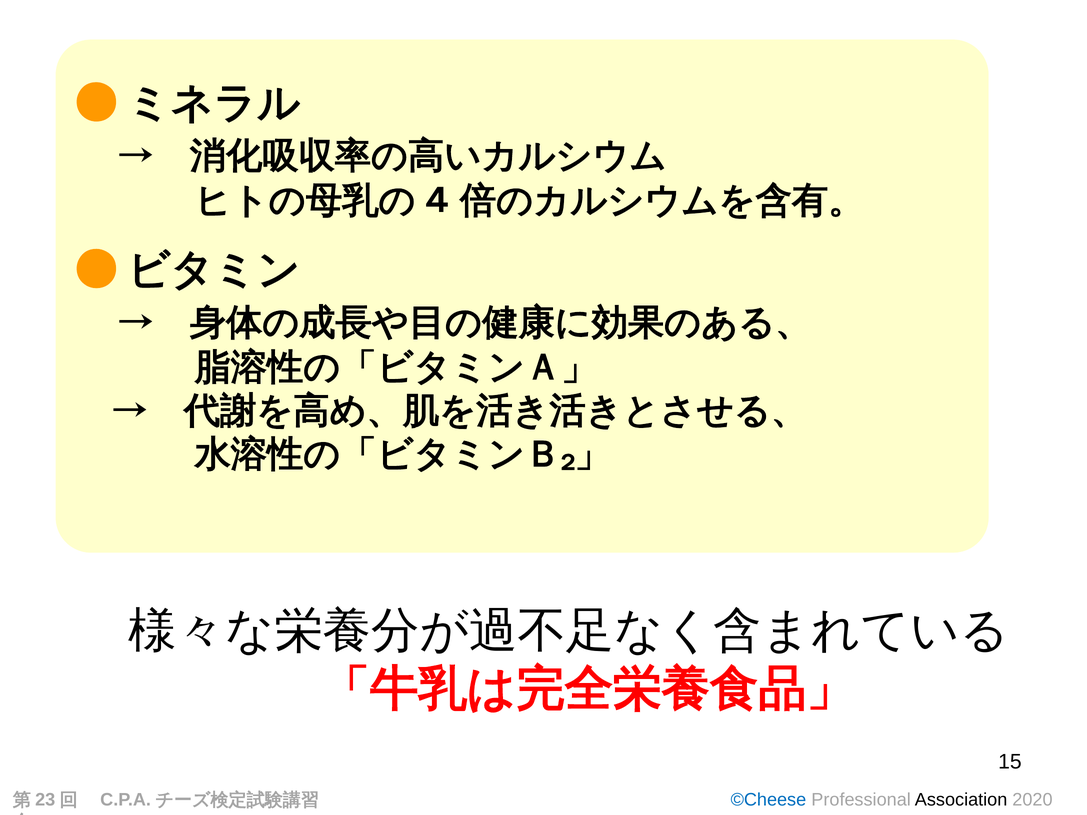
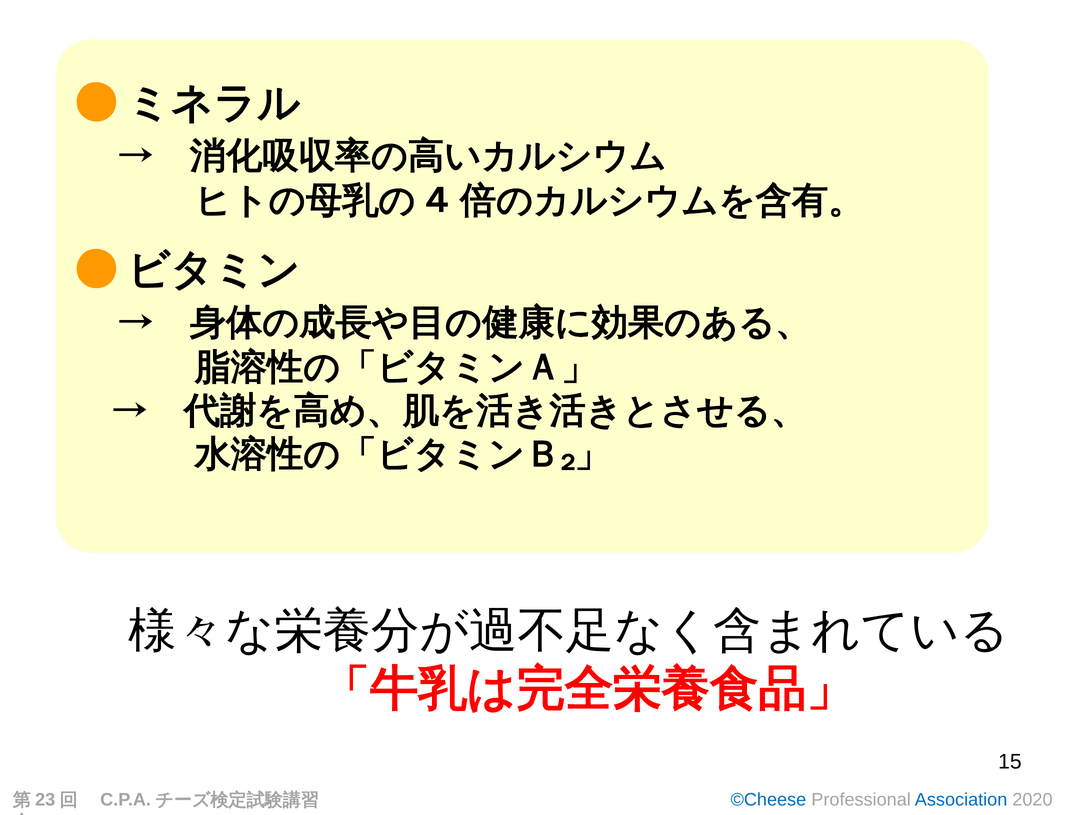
Association colour: black -> blue
